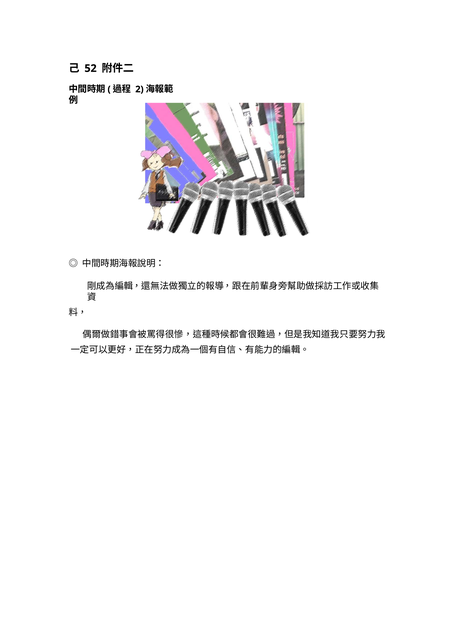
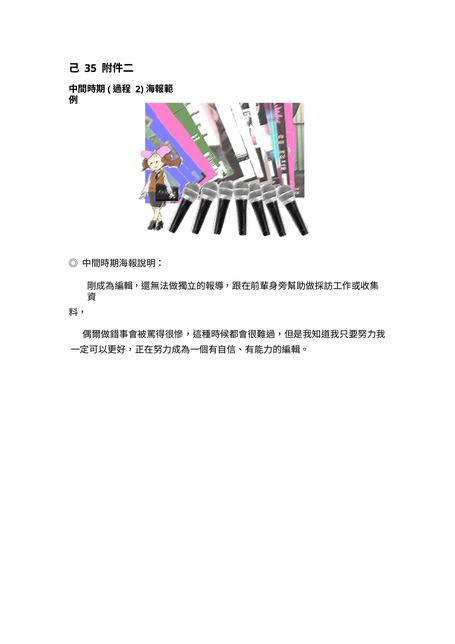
52: 52 -> 35
